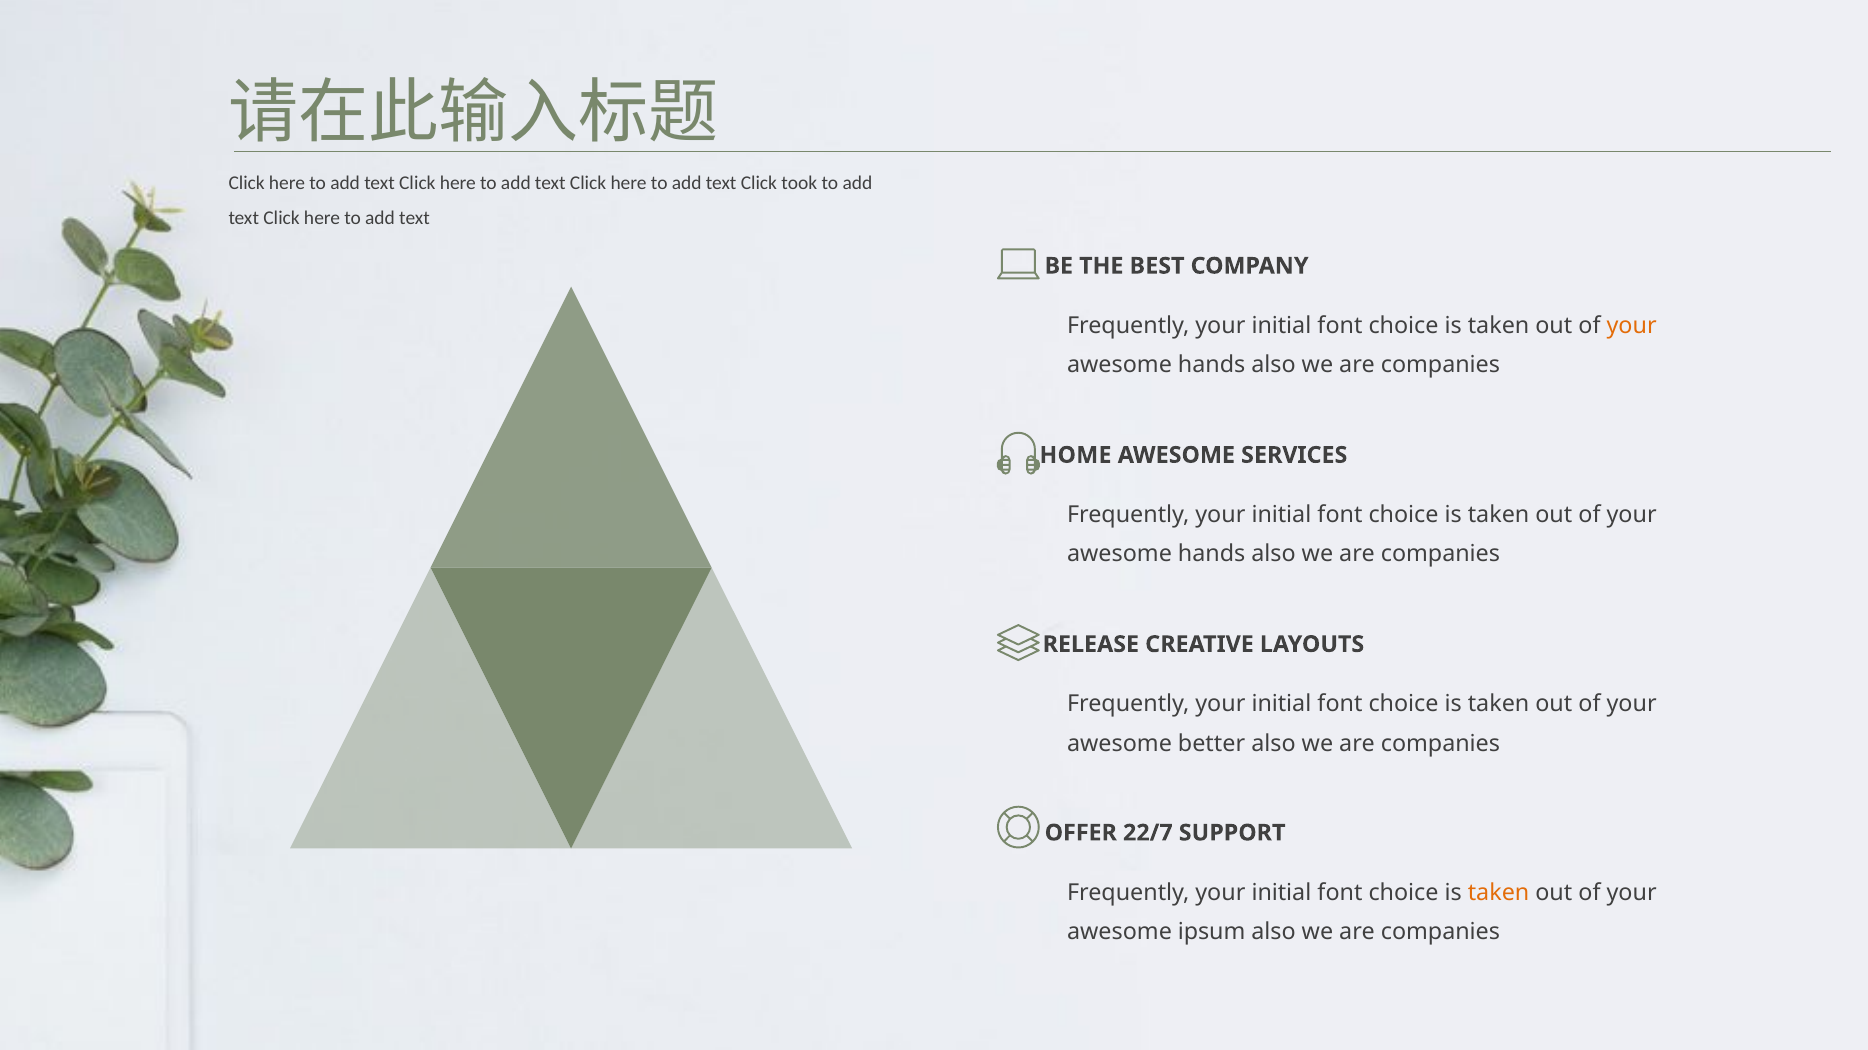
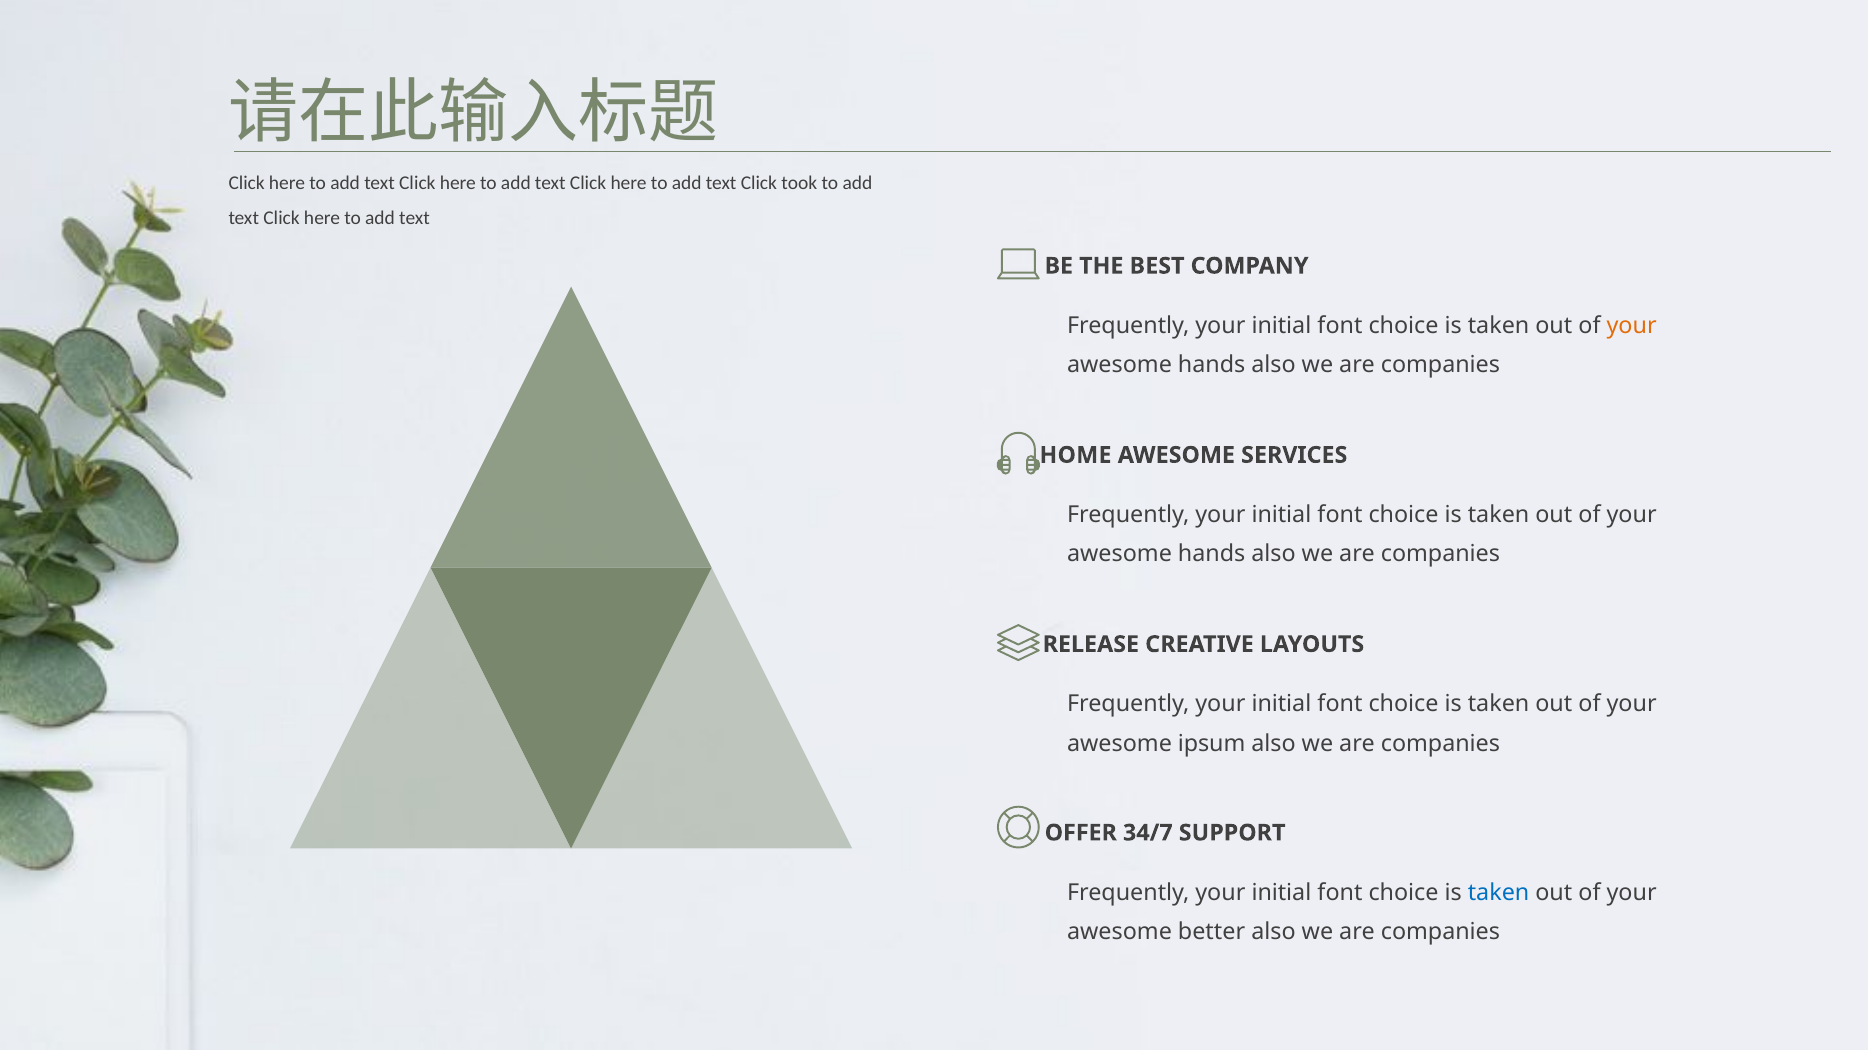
better: better -> ipsum
22/7: 22/7 -> 34/7
taken at (1499, 893) colour: orange -> blue
ipsum: ipsum -> better
